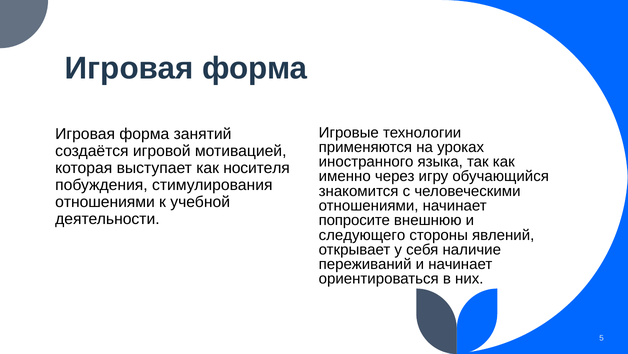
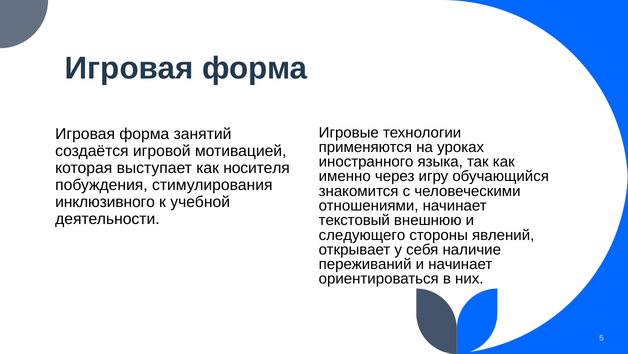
отношениями at (105, 202): отношениями -> инклюзивного
попросите: попросите -> текстовый
